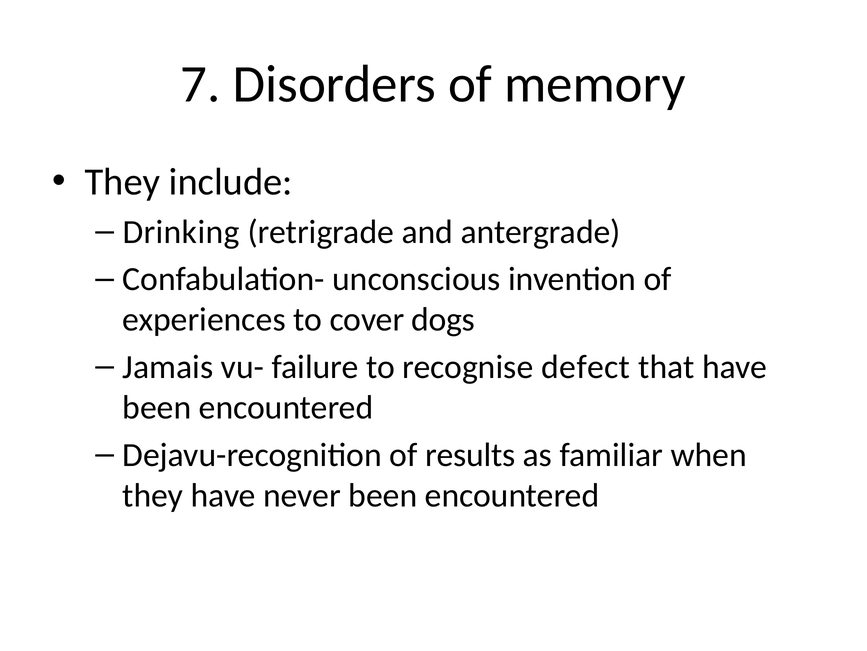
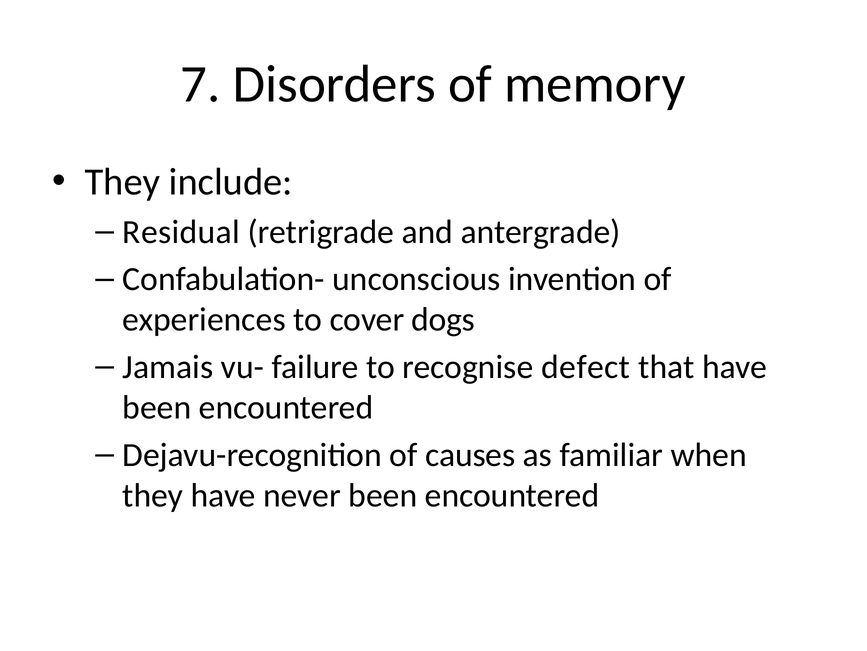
Drinking: Drinking -> Residual
results: results -> causes
